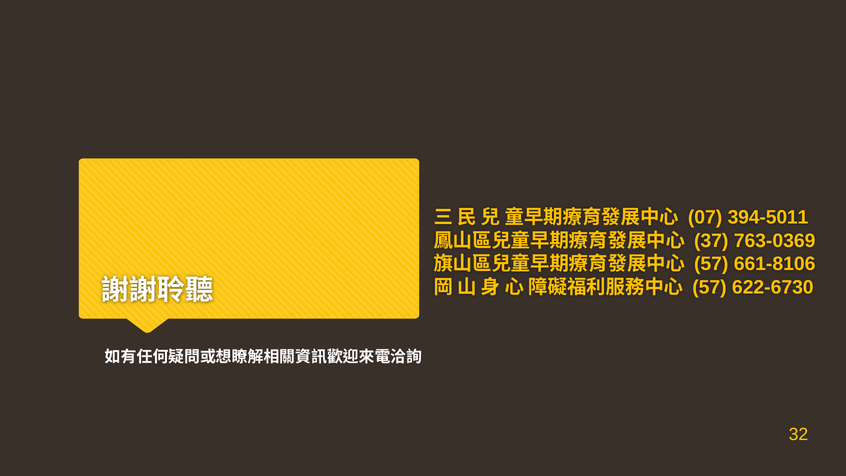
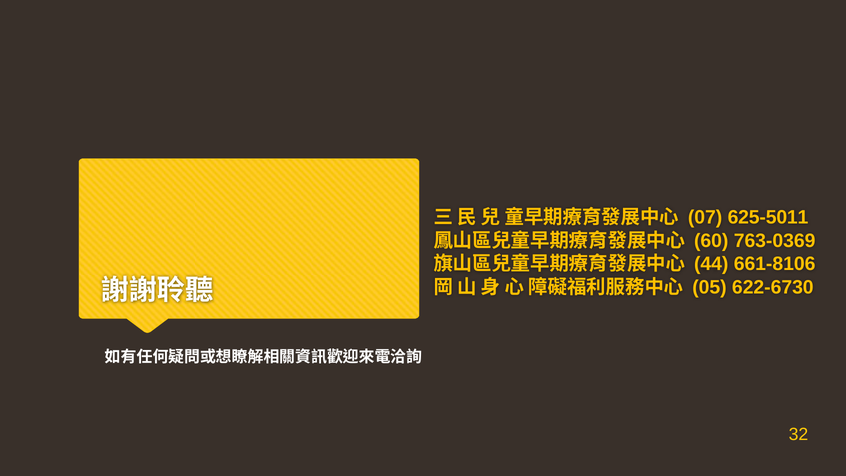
394-5011: 394-5011 -> 625-5011
37: 37 -> 60
57 at (711, 264): 57 -> 44
57 at (709, 287): 57 -> 05
